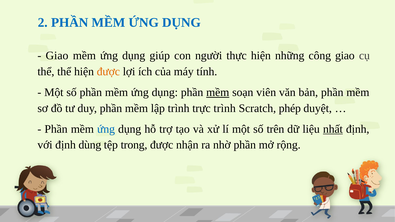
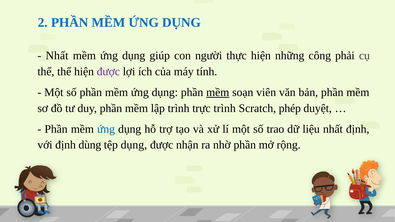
Giao at (57, 56): Giao -> Nhất
công giao: giao -> phải
được at (108, 72) colour: orange -> purple
trên: trên -> trao
nhất at (333, 129) underline: present -> none
tệp trong: trong -> dụng
